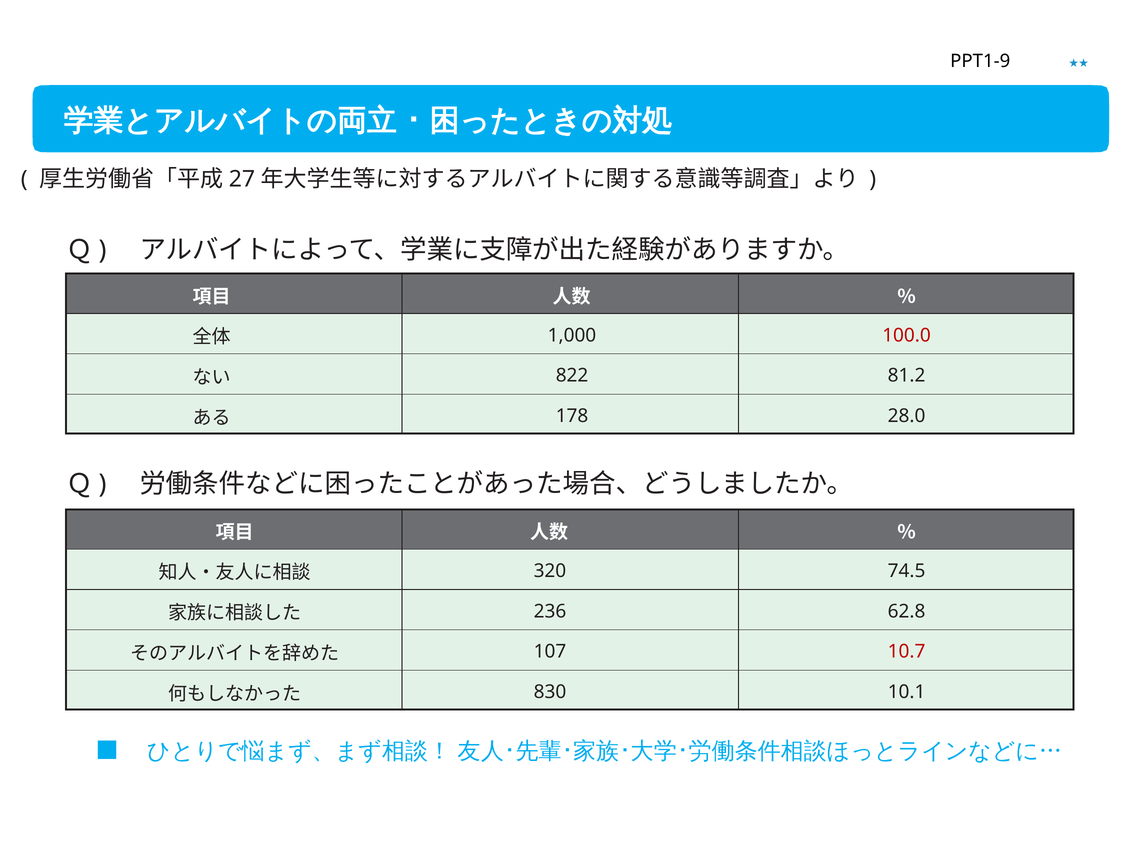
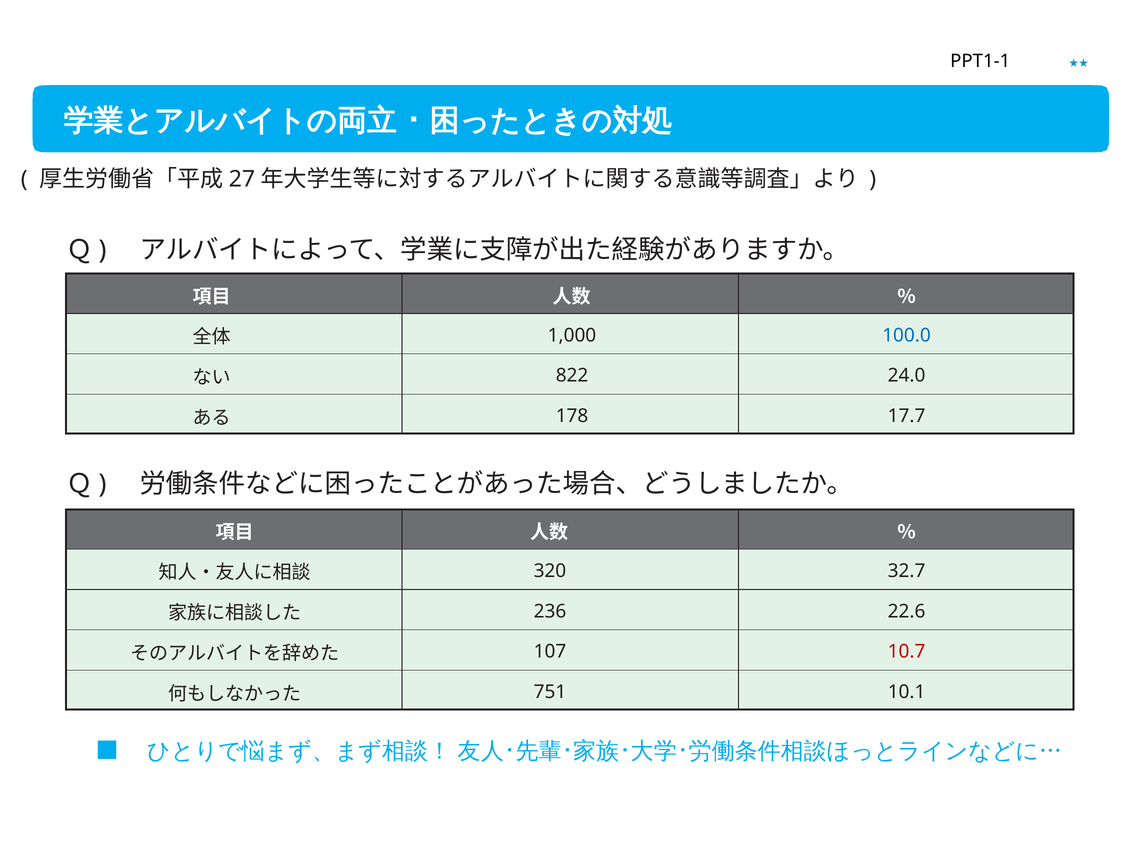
PPT1-9: PPT1-9 -> PPT1-1
100.0 colour: red -> blue
81.2: 81.2 -> 24.0
28.0: 28.0 -> 17.7
74.5: 74.5 -> 32.7
62.8: 62.8 -> 22.6
830: 830 -> 751
